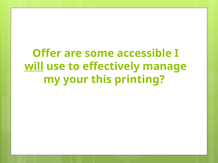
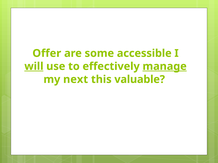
manage underline: none -> present
your: your -> next
printing: printing -> valuable
